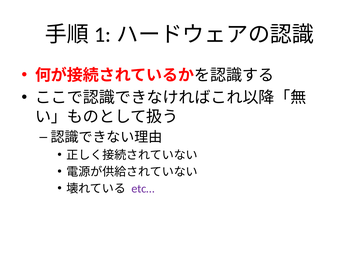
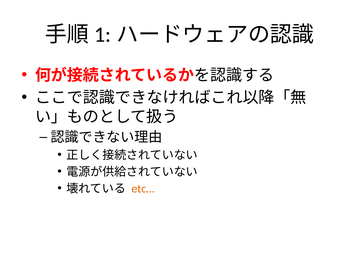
etc… colour: purple -> orange
